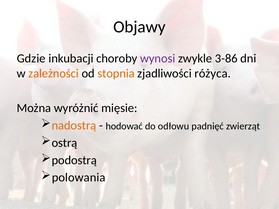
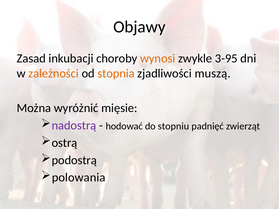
Gdzie: Gdzie -> Zasad
wynosi colour: purple -> orange
3-86: 3-86 -> 3-95
różyca: różyca -> muszą
nadostrą colour: orange -> purple
odłowu: odłowu -> stopniu
